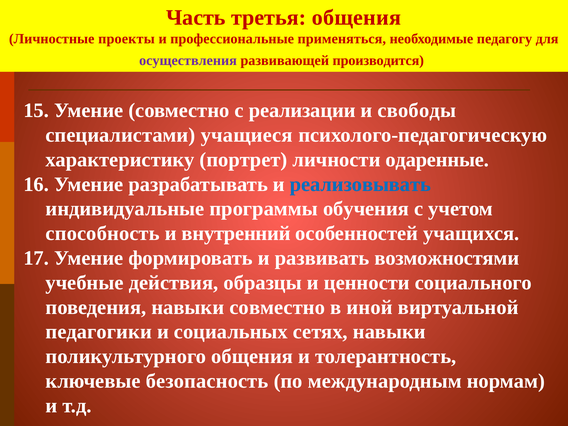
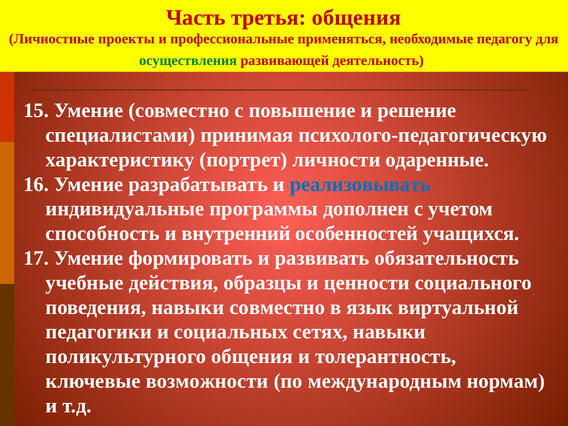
осуществления colour: purple -> green
производится: производится -> деятельность
реализации: реализации -> повышение
свободы: свободы -> решение
учащиеся: учащиеся -> принимая
обучения: обучения -> дополнен
возможностями: возможностями -> обязательность
иной: иной -> язык
безопасность: безопасность -> возможности
